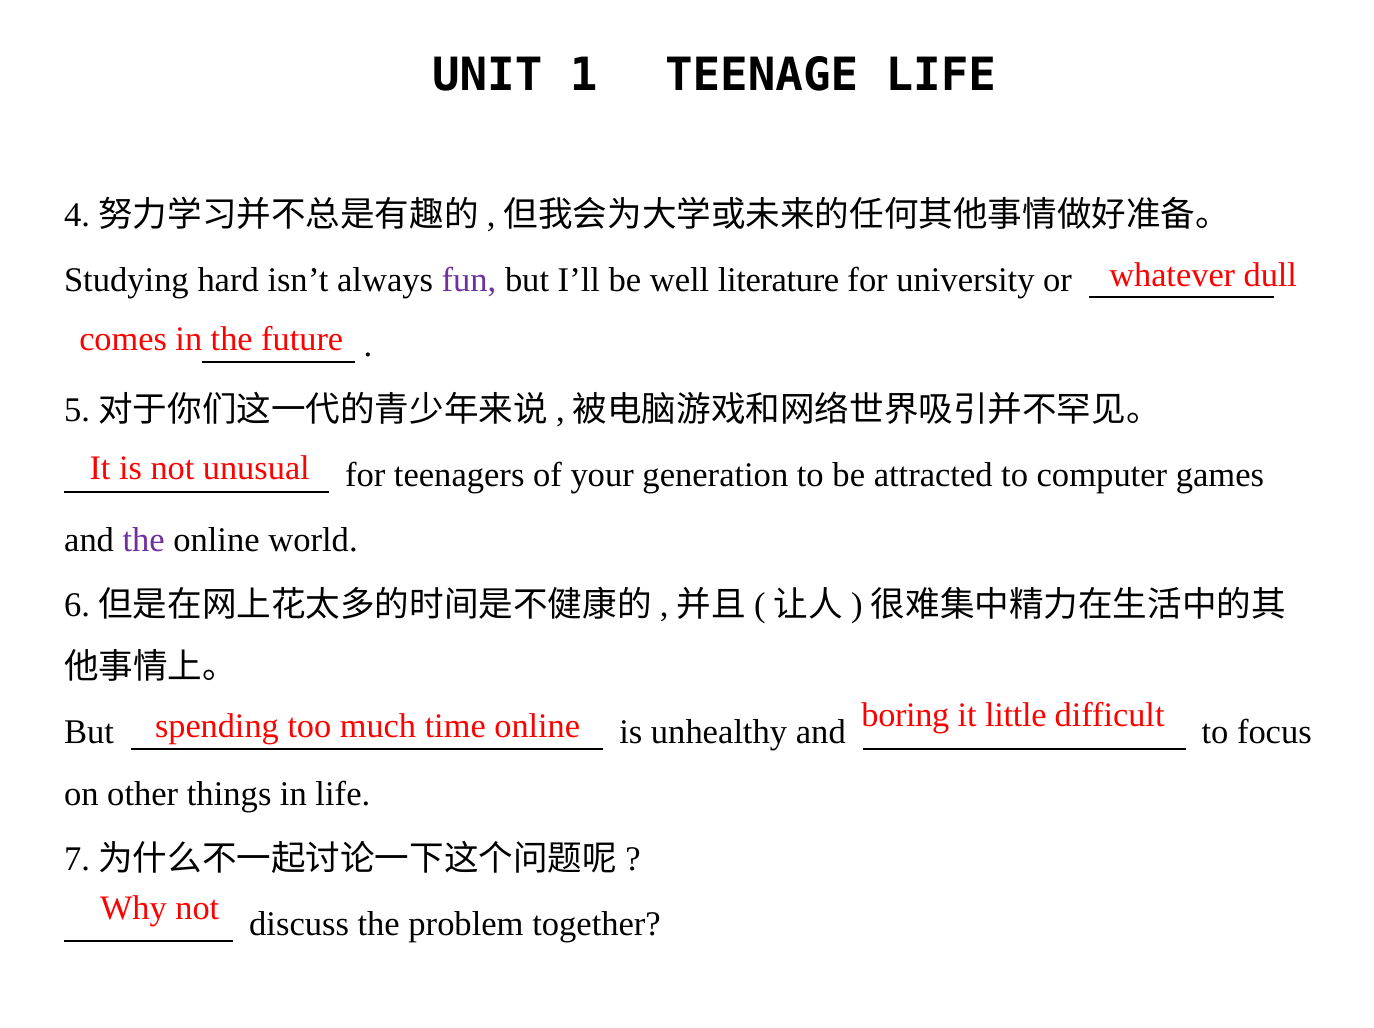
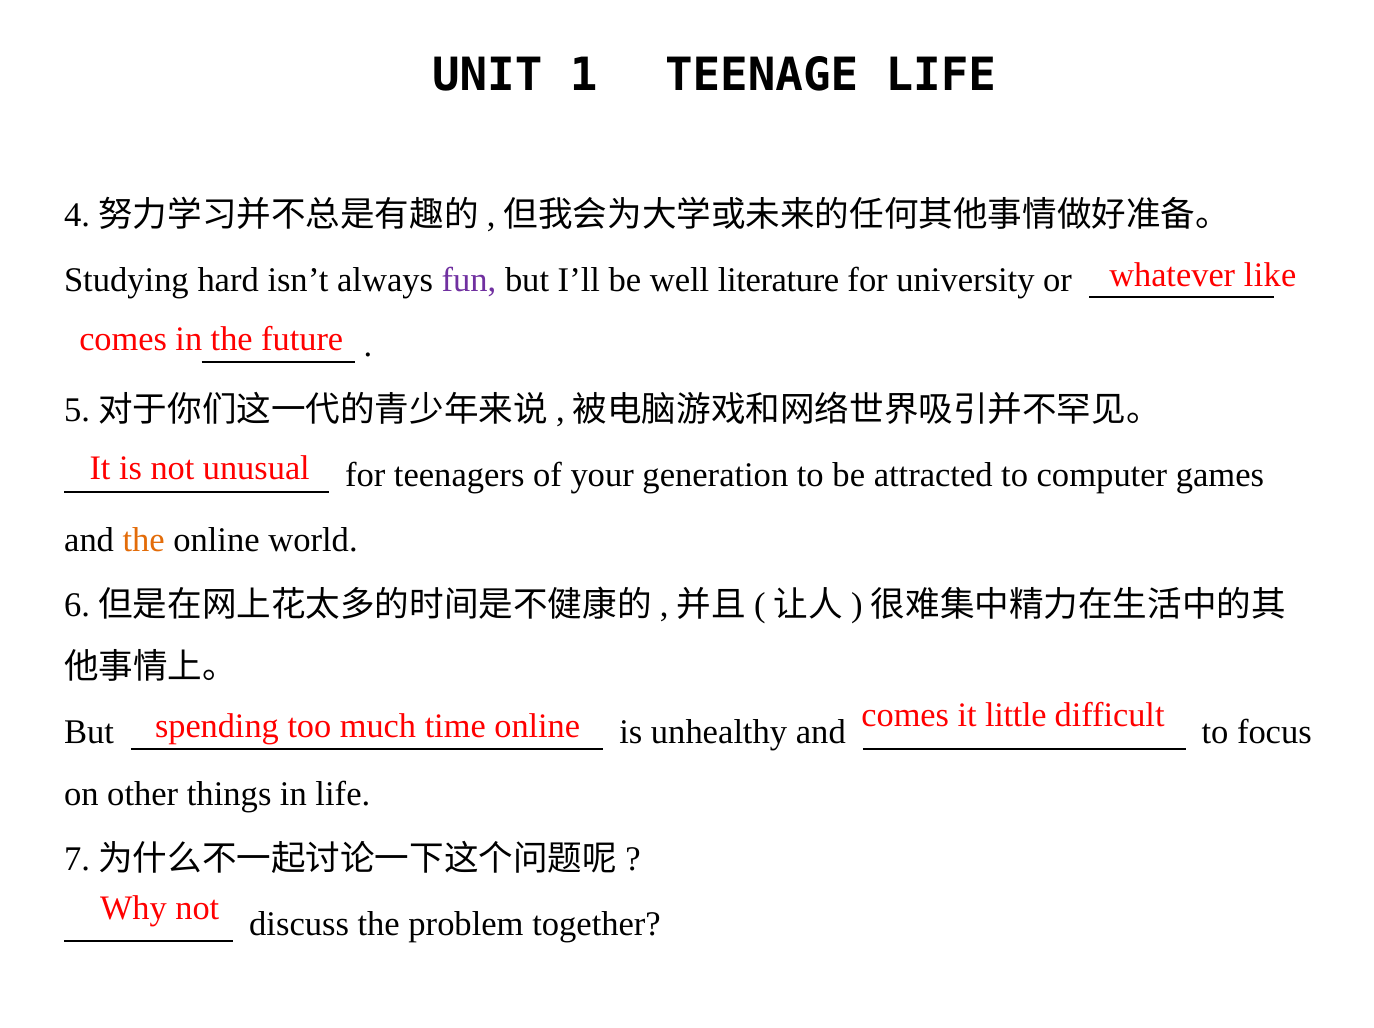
dull: dull -> like
the at (144, 540) colour: purple -> orange
online boring: boring -> comes
